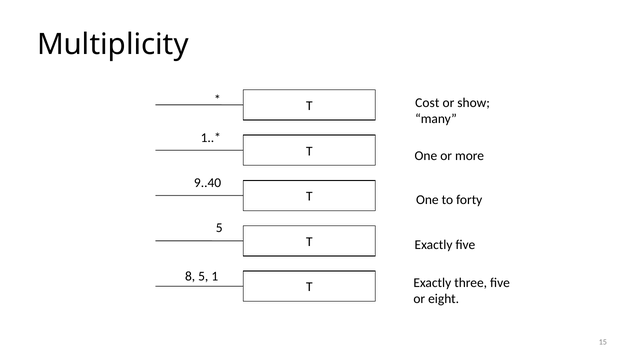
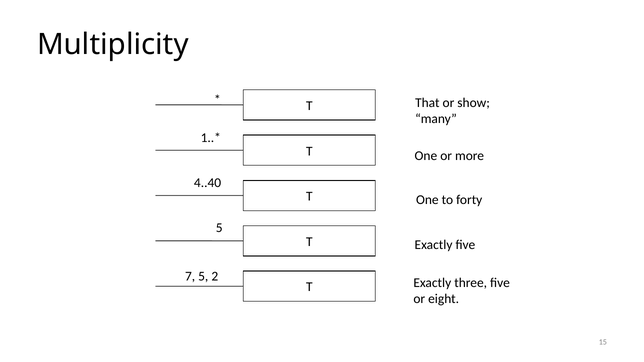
Cost: Cost -> That
9..40: 9..40 -> 4..40
8: 8 -> 7
1: 1 -> 2
